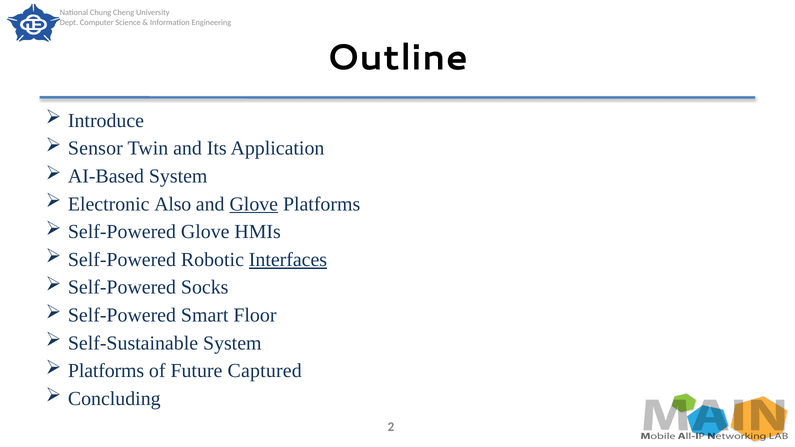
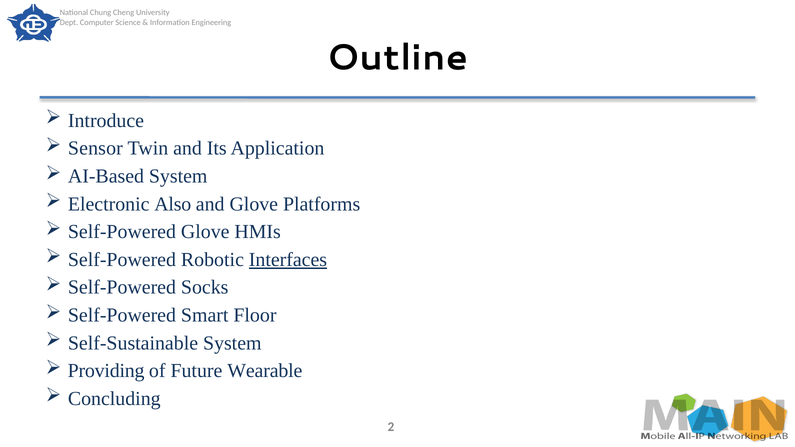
Glove at (254, 204) underline: present -> none
Platforms at (106, 371): Platforms -> Providing
Captured: Captured -> Wearable
